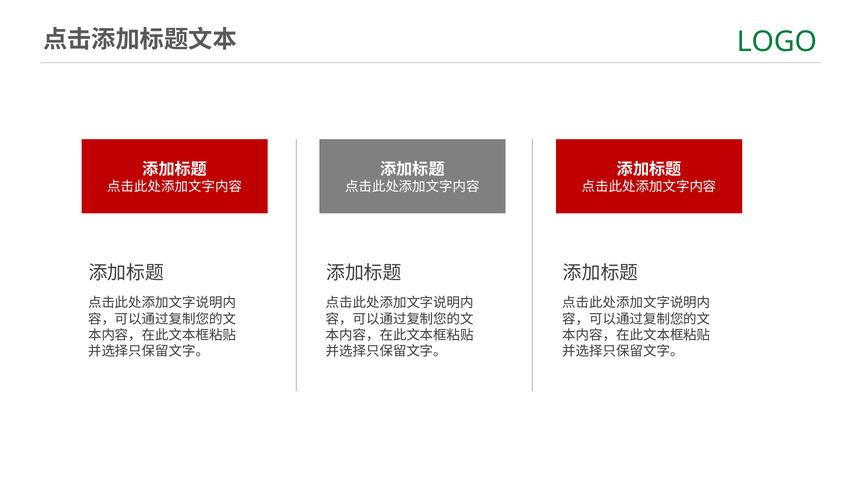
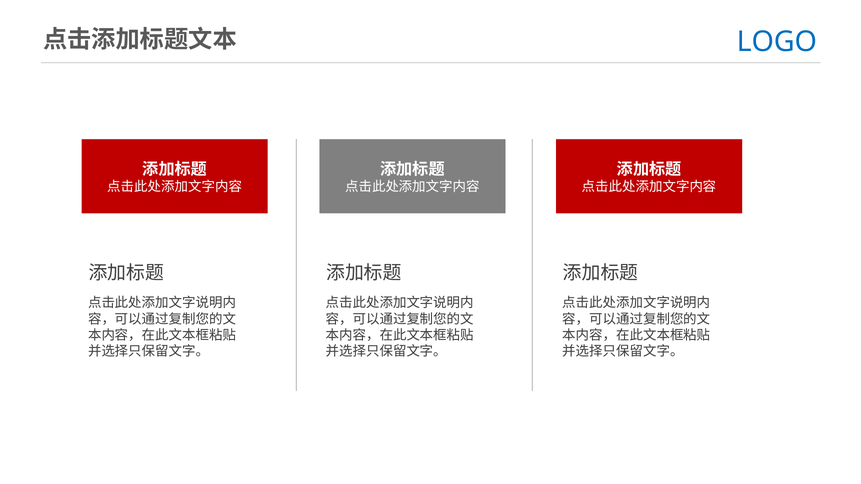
LOGO colour: green -> blue
